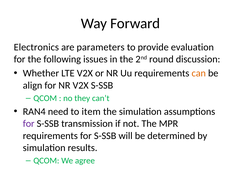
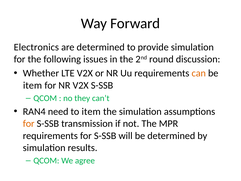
are parameters: parameters -> determined
provide evaluation: evaluation -> simulation
align at (33, 85): align -> item
for at (29, 124) colour: purple -> orange
